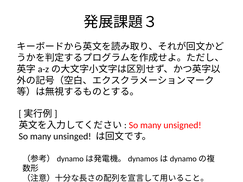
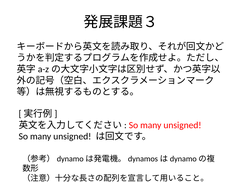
unsinged at (72, 137): unsinged -> unsigned
